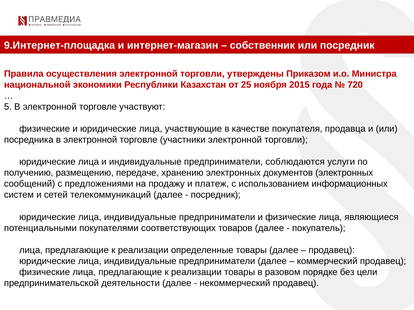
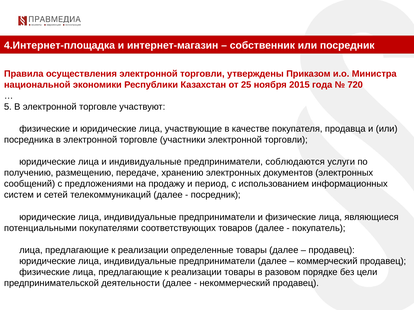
9.Интернет-площадка: 9.Интернет-площадка -> 4.Интернет-площадка
платеж: платеж -> период
